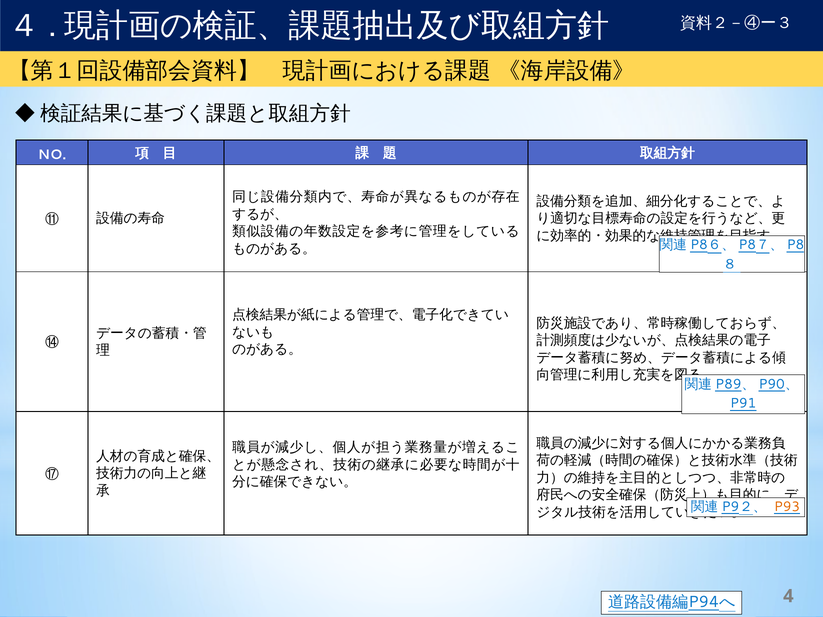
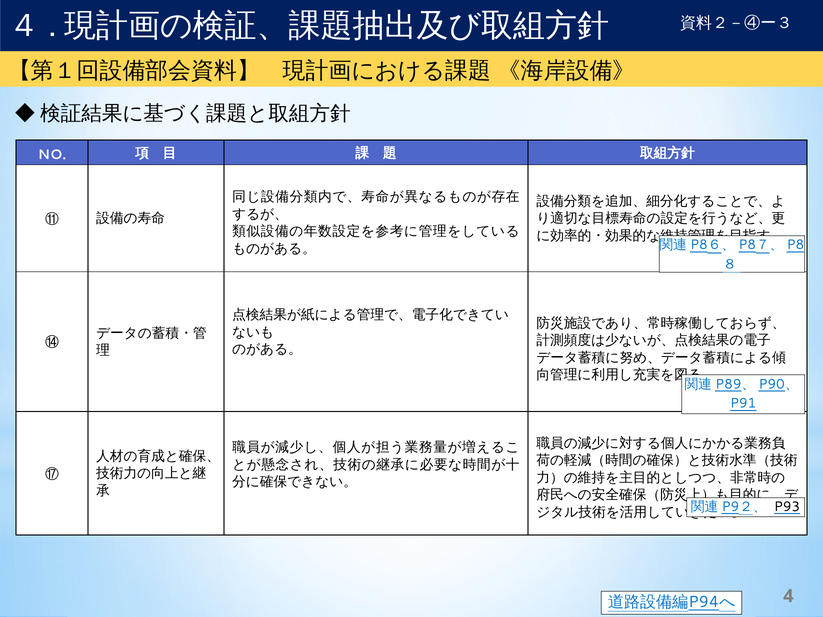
P93 colour: orange -> black
